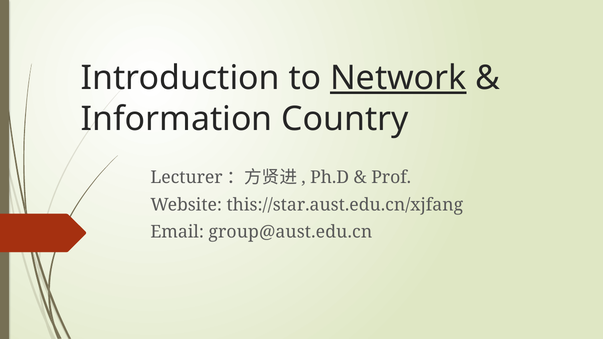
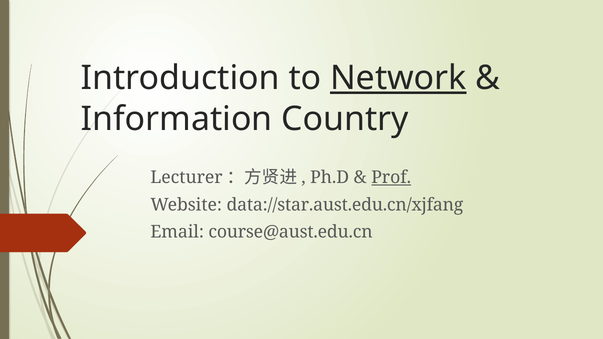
Prof underline: none -> present
this://star.aust.edu.cn/xjfang: this://star.aust.edu.cn/xjfang -> data://star.aust.edu.cn/xjfang
group@aust.edu.cn: group@aust.edu.cn -> course@aust.edu.cn
